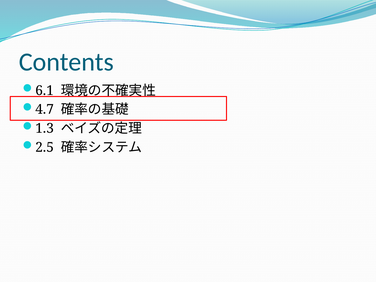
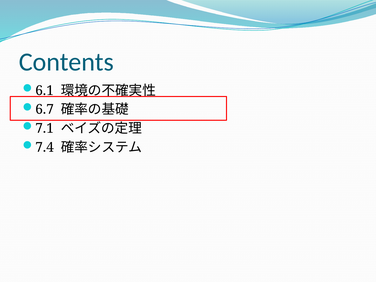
4.7: 4.7 -> 6.7
1.3: 1.3 -> 7.1
2.5: 2.5 -> 7.4
